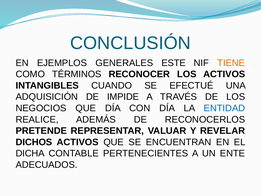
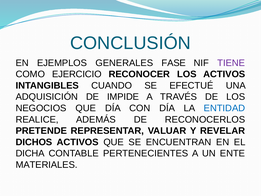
ESTE: ESTE -> FASE
TIENE colour: orange -> purple
TÉRMINOS: TÉRMINOS -> EJERCICIO
ADECUADOS: ADECUADOS -> MATERIALES
